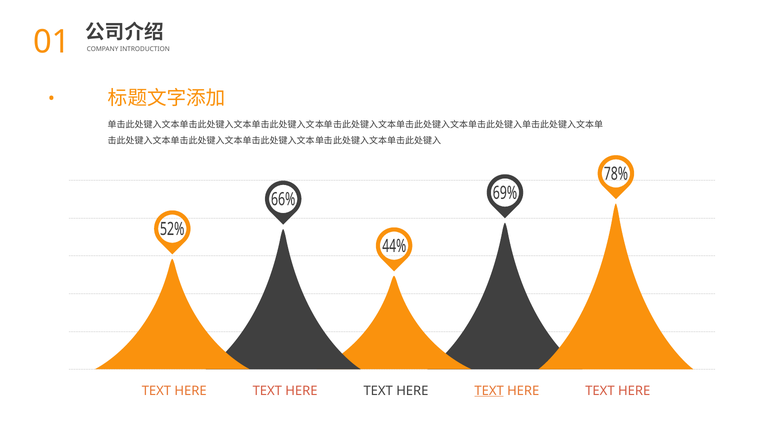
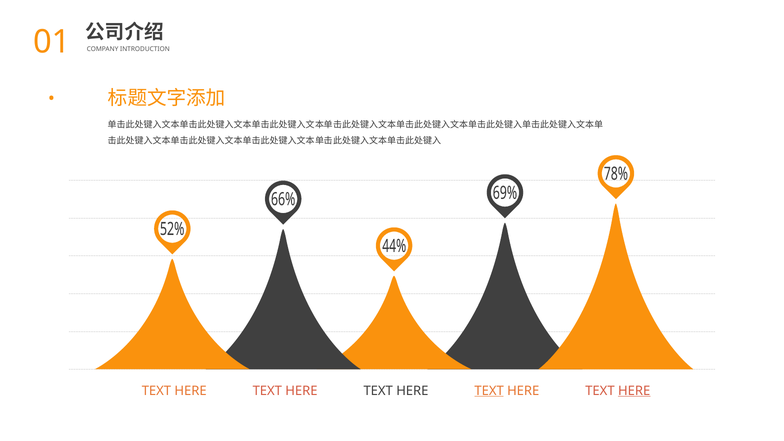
HERE at (634, 391) underline: none -> present
